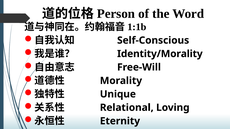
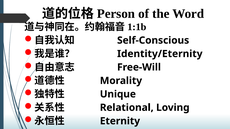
Identity/Morality: Identity/Morality -> Identity/Eternity
